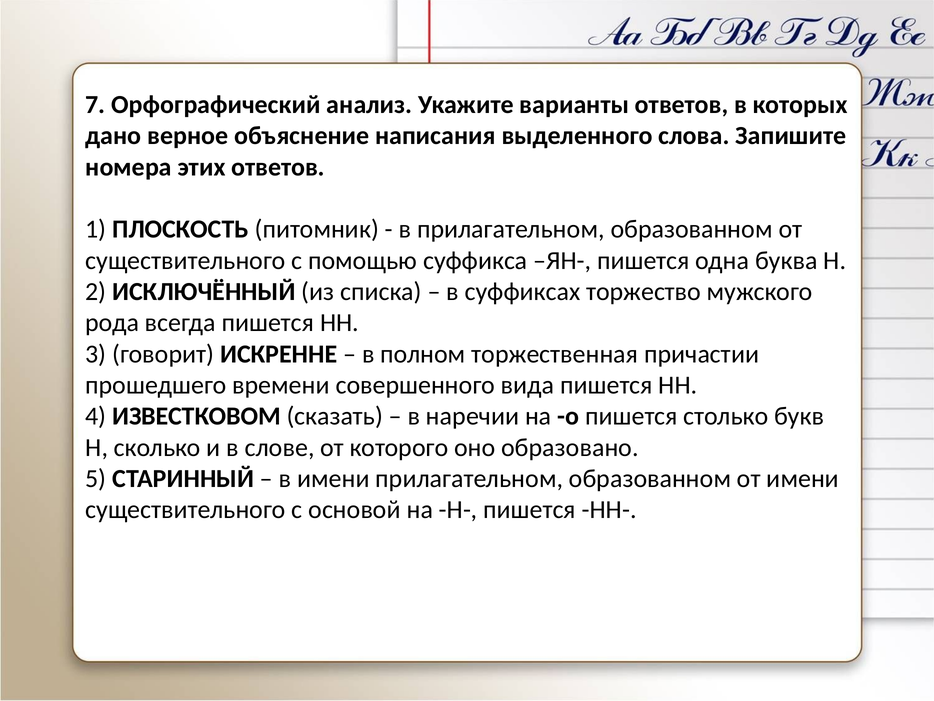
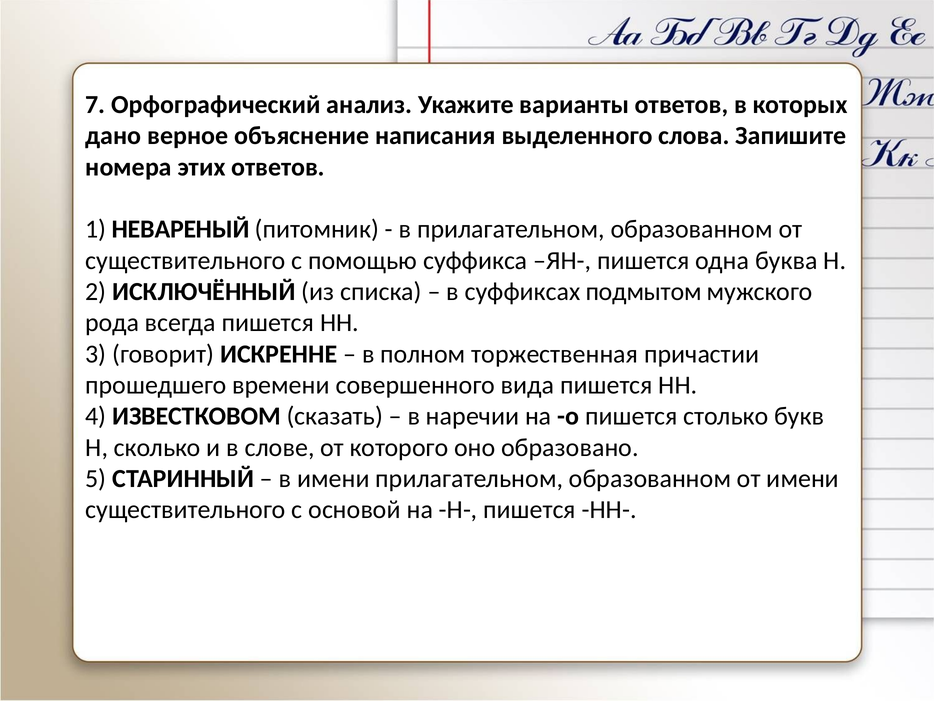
ПЛОСКОСТЬ: ПЛОСКОСТЬ -> НЕВАРЕНЫЙ
торжество: торжество -> подмытом
